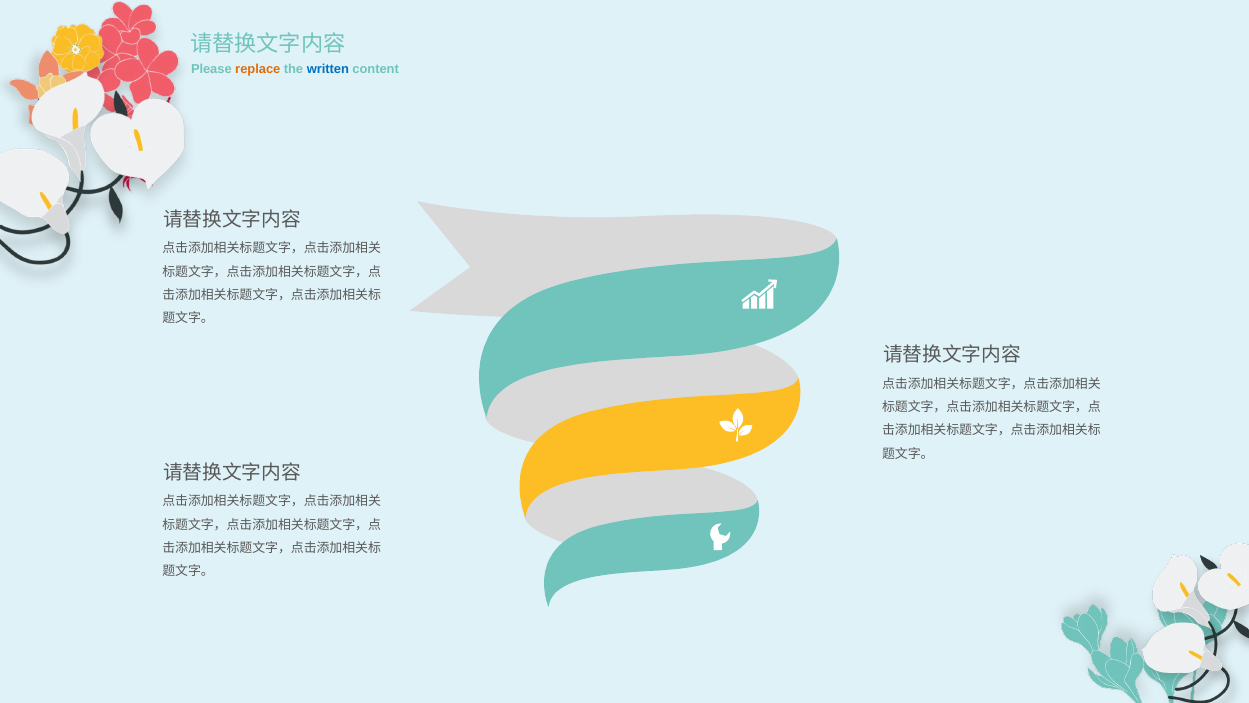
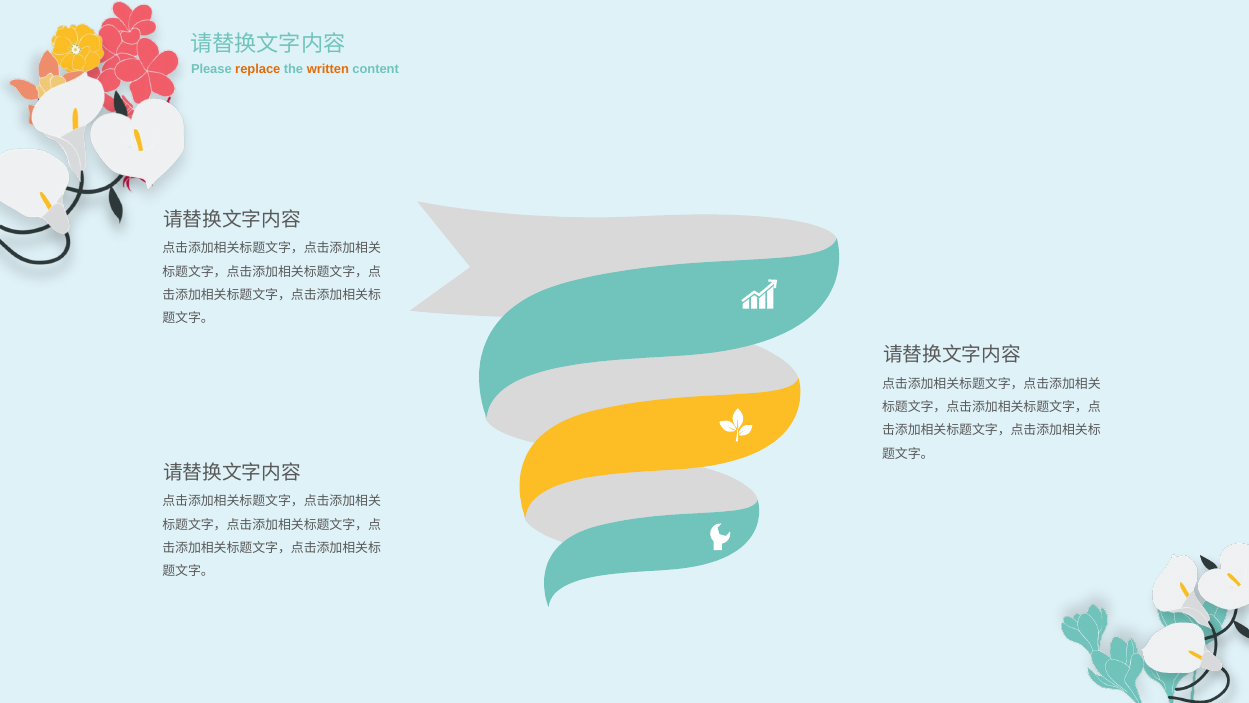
written colour: blue -> orange
